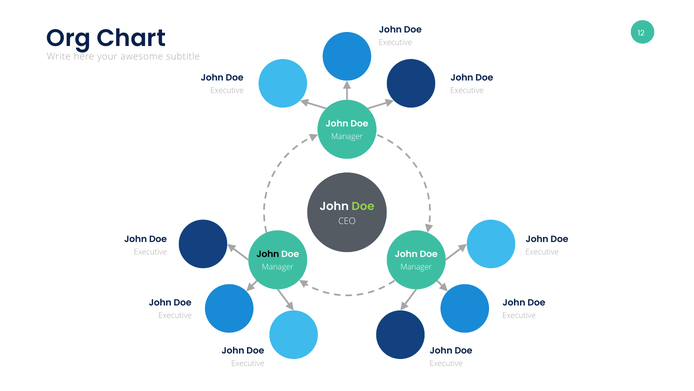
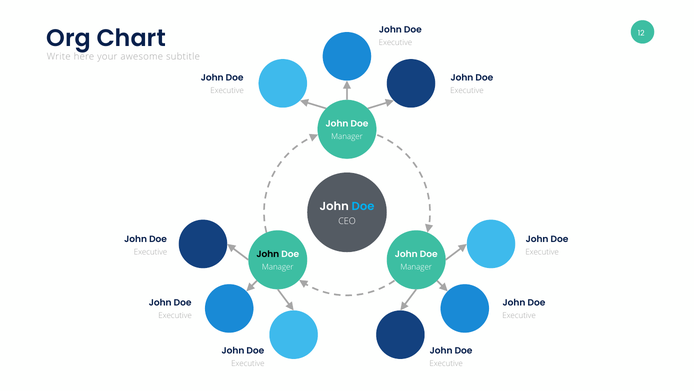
Doe at (363, 206) colour: light green -> light blue
